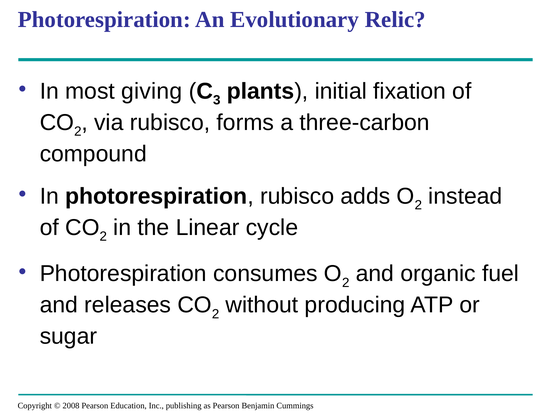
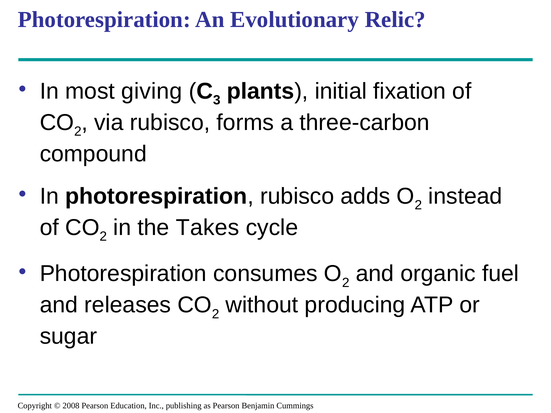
Linear: Linear -> Takes
